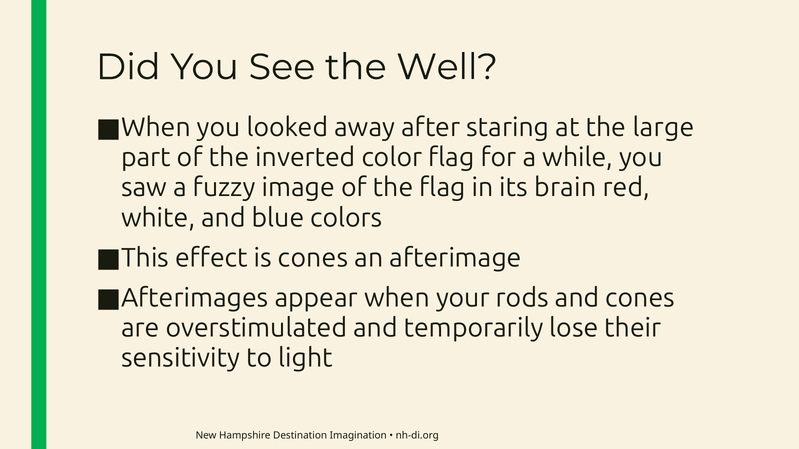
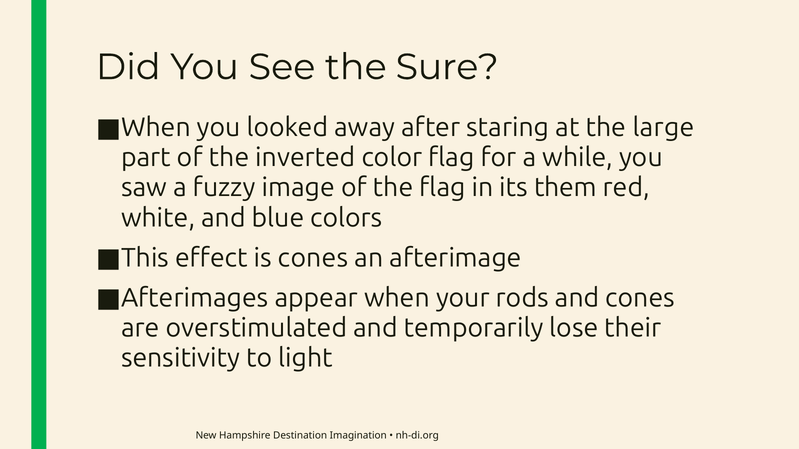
Well: Well -> Sure
brain: brain -> them
